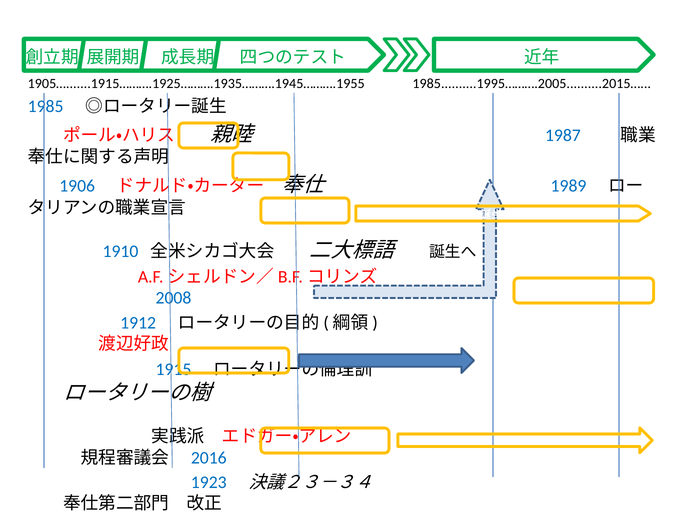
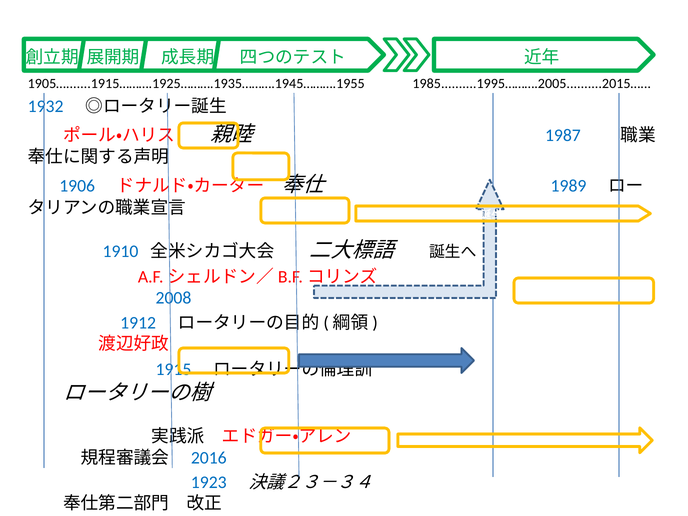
1985 at (46, 106): 1985 -> 1932
